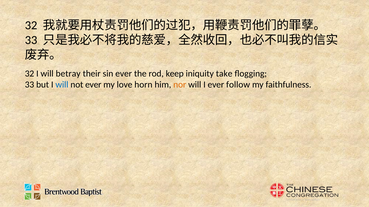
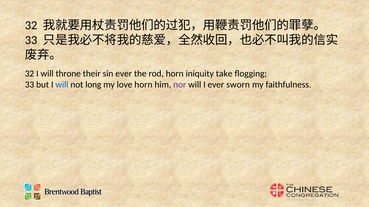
betray: betray -> throne
rod keep: keep -> horn
not ever: ever -> long
nor colour: orange -> purple
follow: follow -> sworn
